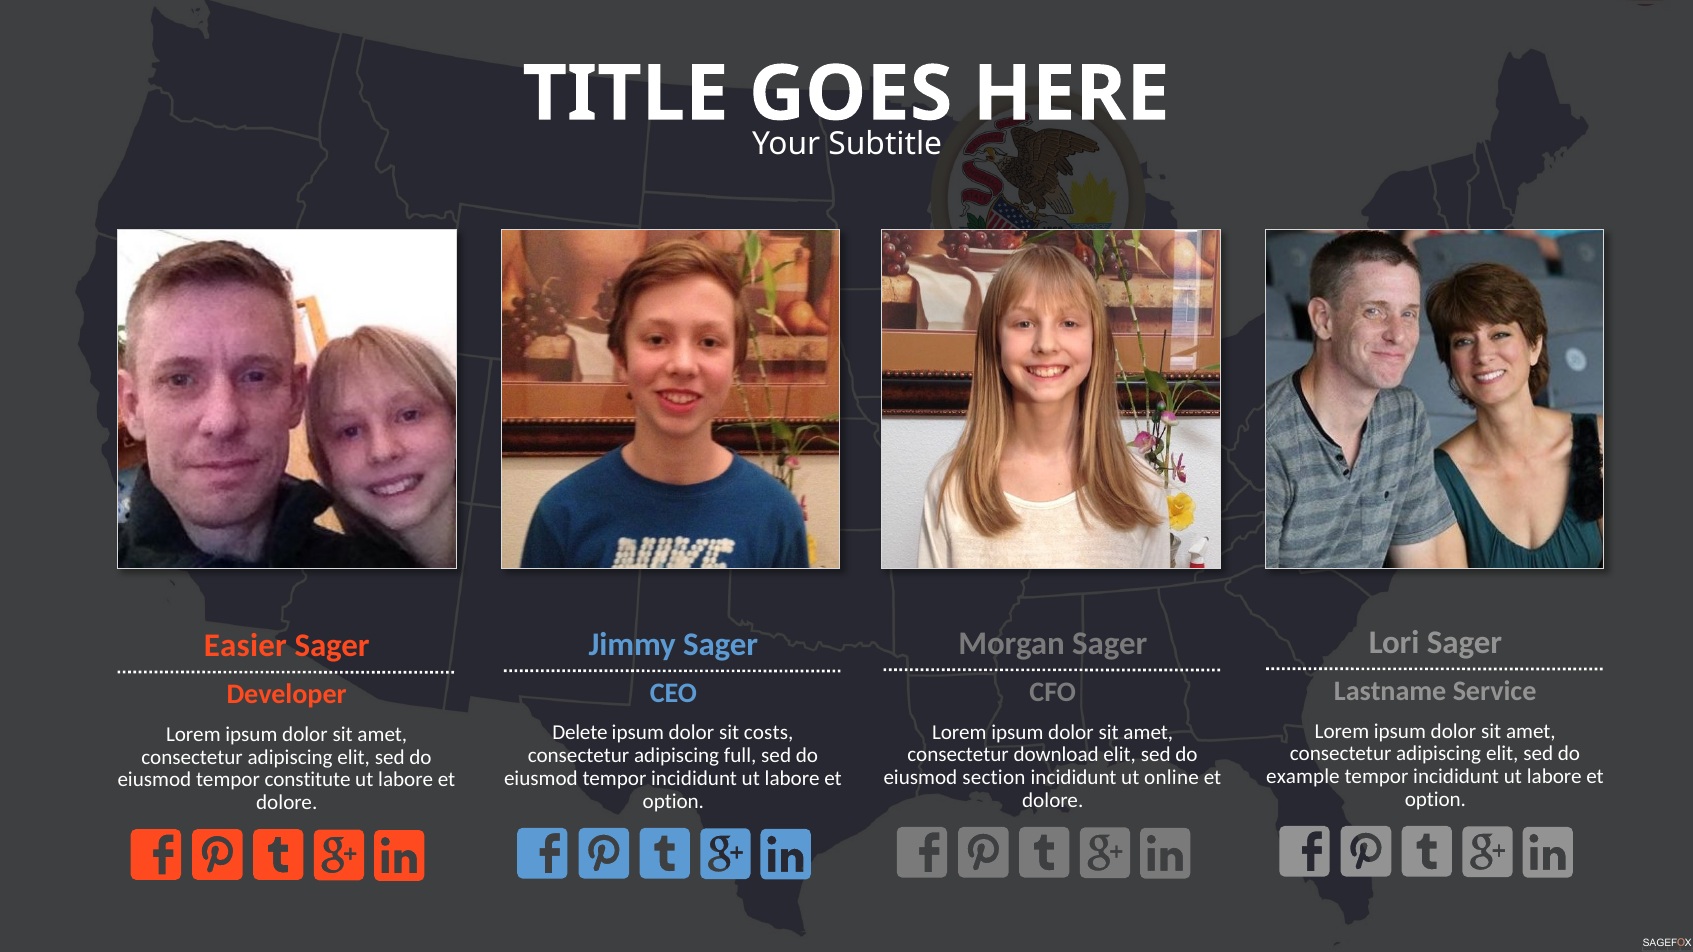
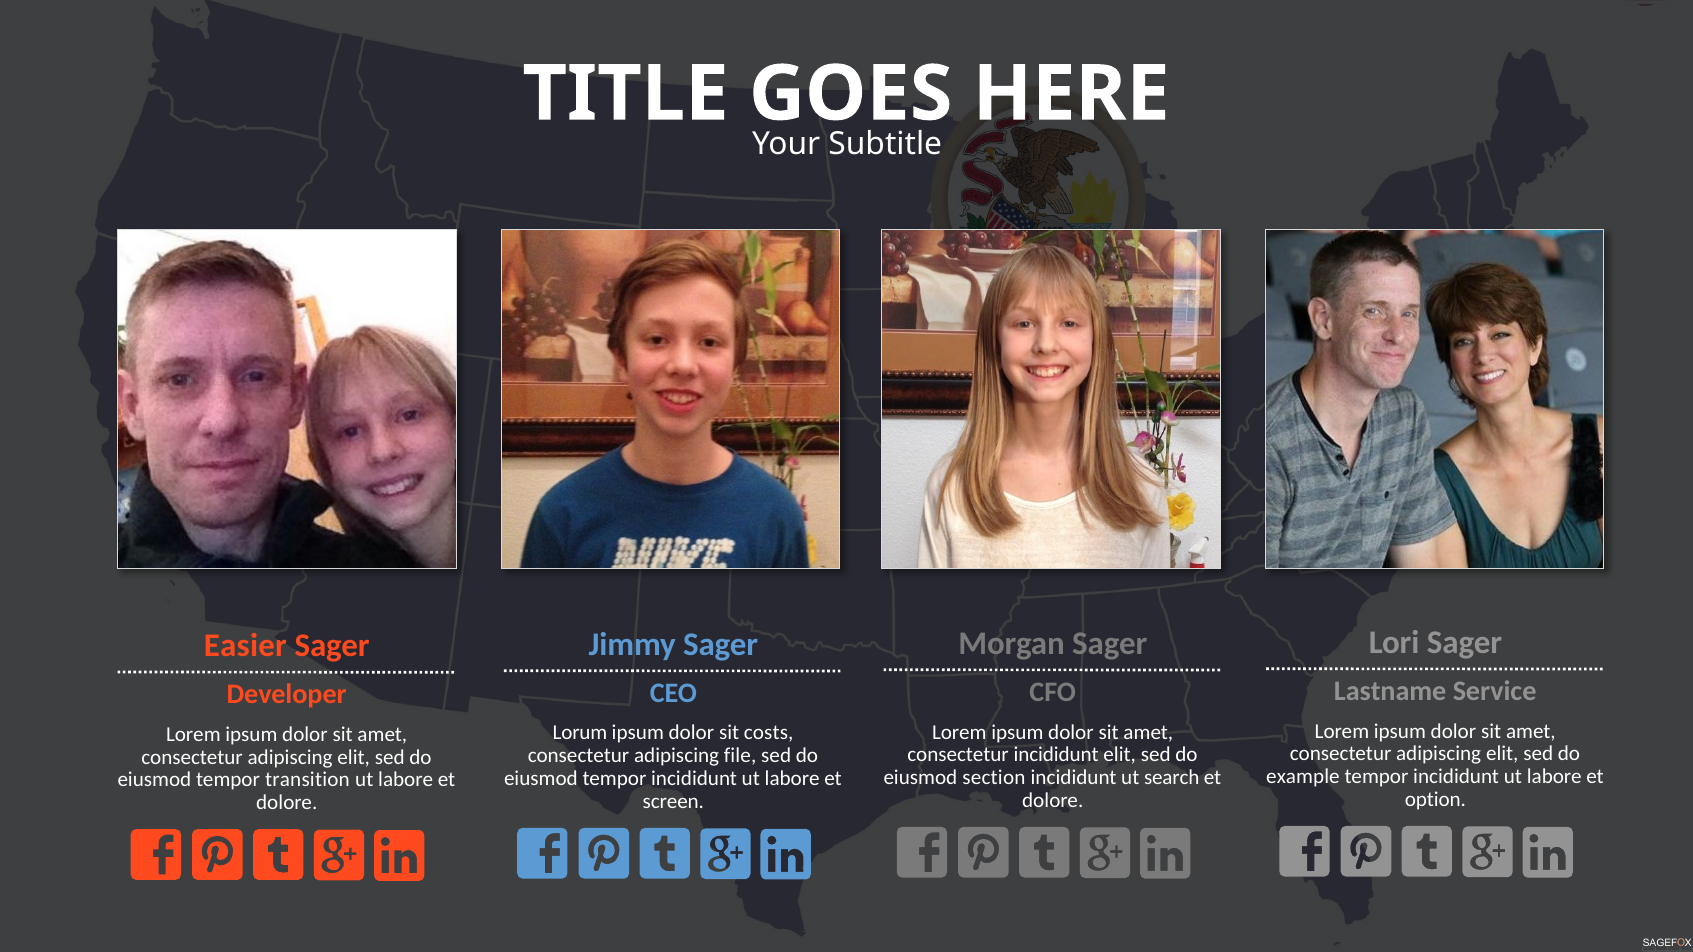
Delete: Delete -> Lorum
consectetur download: download -> incididunt
full: full -> file
online: online -> search
constitute: constitute -> transition
option at (673, 802): option -> screen
